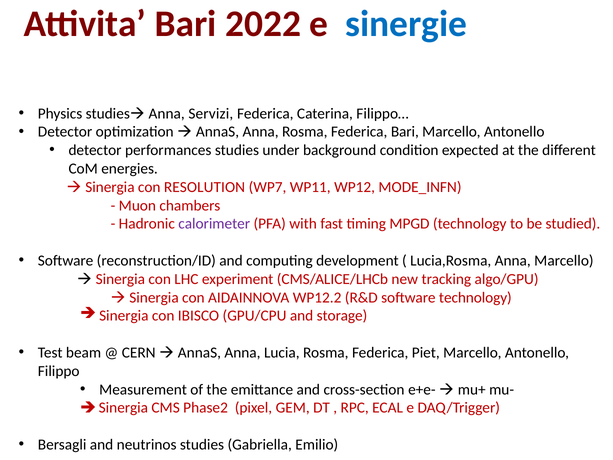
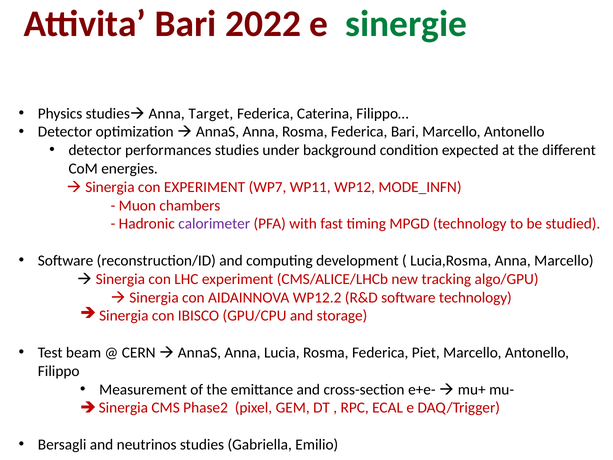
sinergie colour: blue -> green
Servizi: Servizi -> Target
con RESOLUTION: RESOLUTION -> EXPERIMENT
